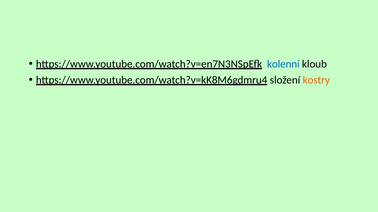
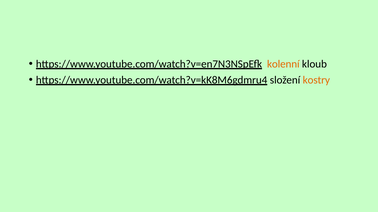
kolenní colour: blue -> orange
